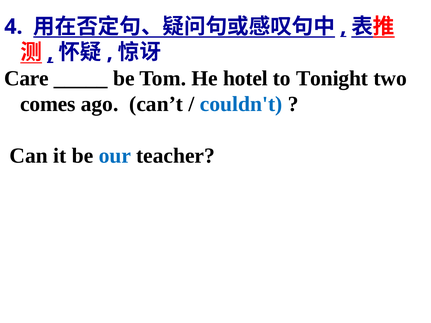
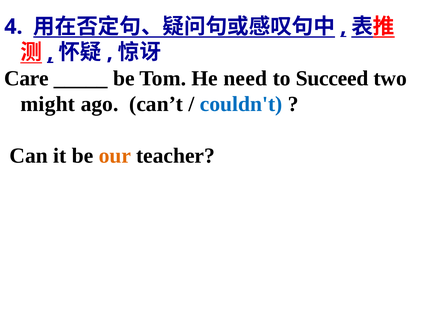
hotel: hotel -> need
Tonight: Tonight -> Succeed
comes: comes -> might
our colour: blue -> orange
